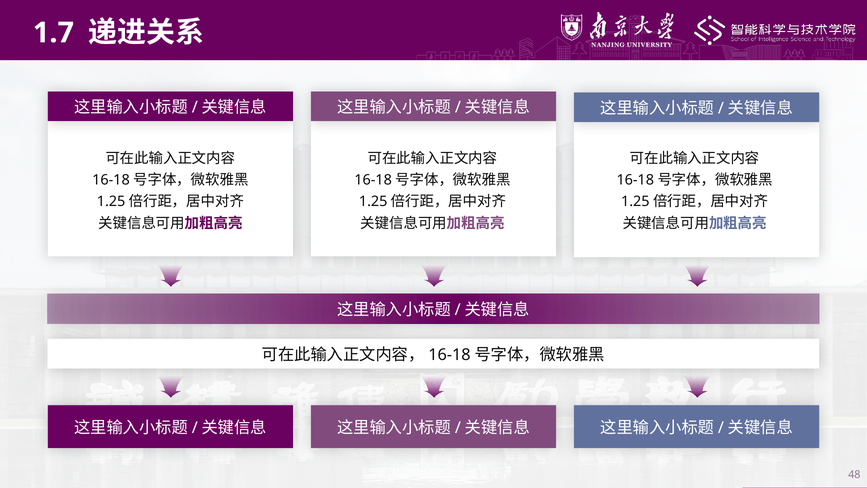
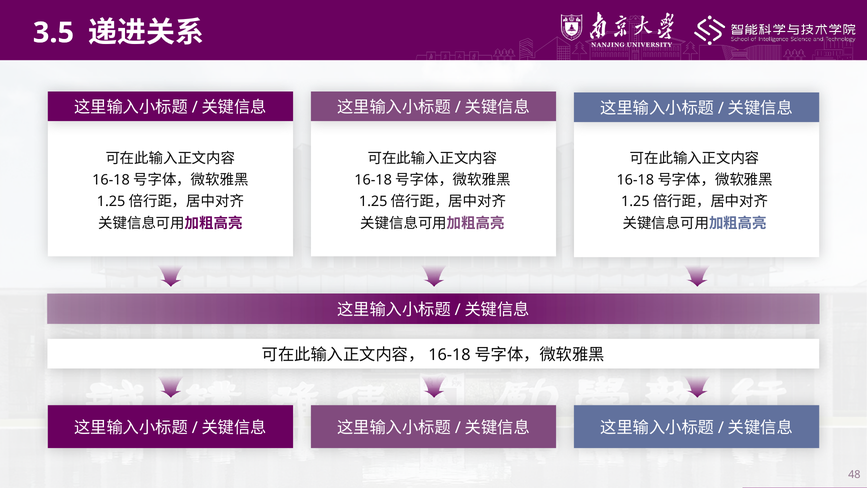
1.7: 1.7 -> 3.5
